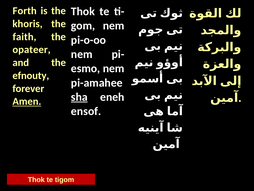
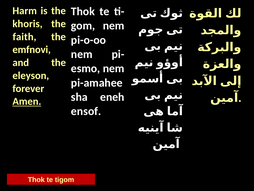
Forth: Forth -> Harm
opateer: opateer -> emfnovi
efnouty: efnouty -> eleyson
sha underline: present -> none
